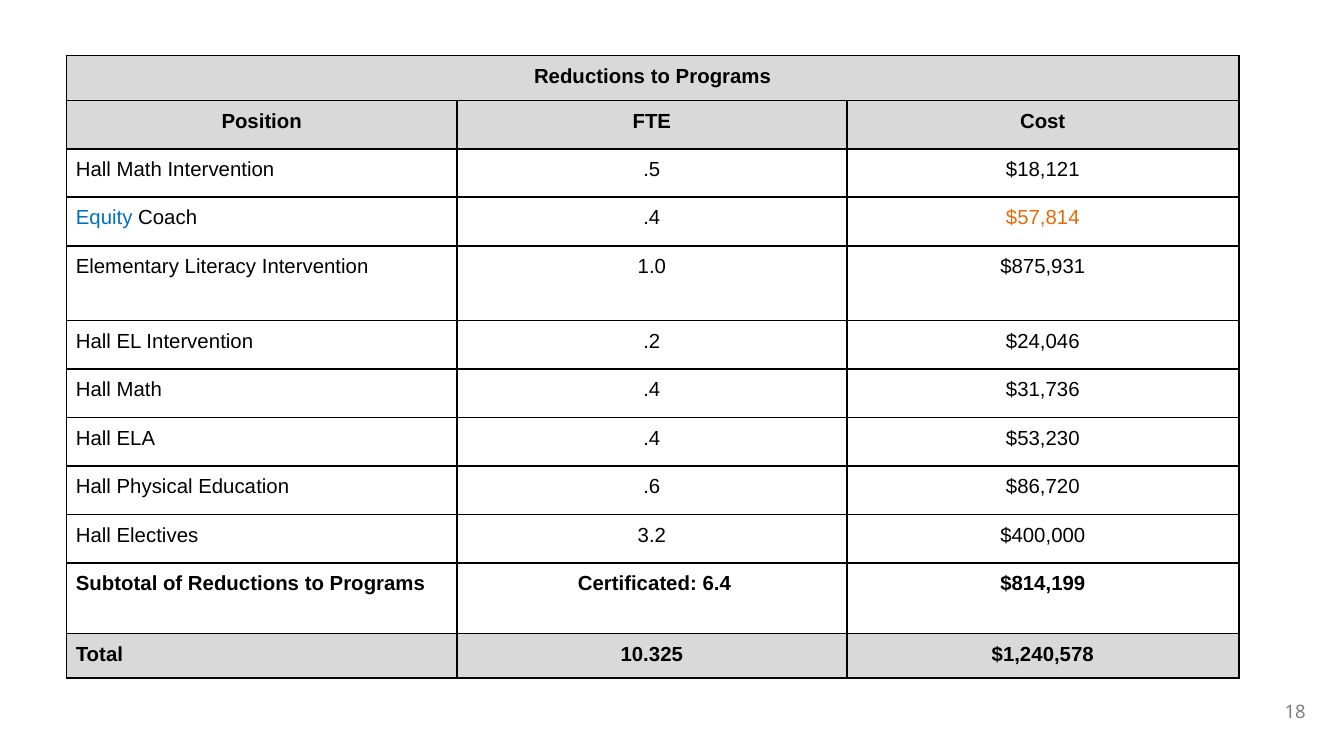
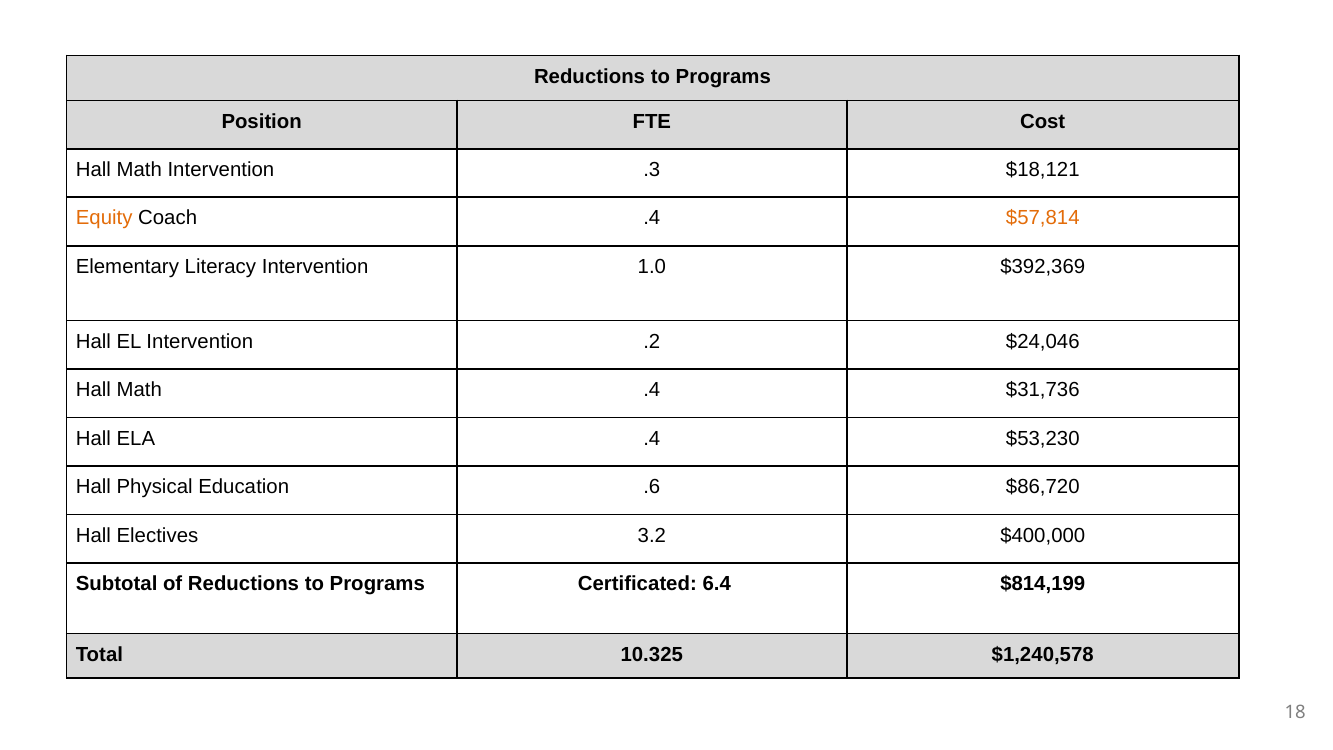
.5: .5 -> .3
Equity colour: blue -> orange
$875,931: $875,931 -> $392,369
